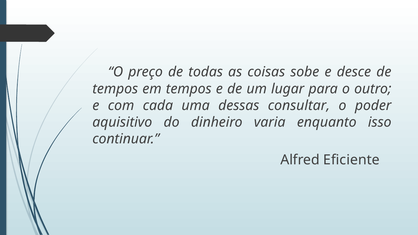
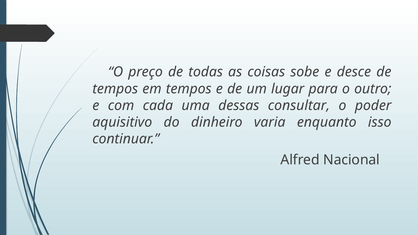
Eficiente: Eficiente -> Nacional
